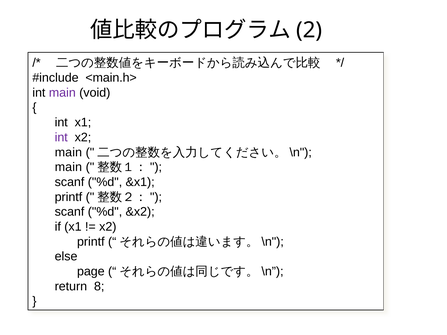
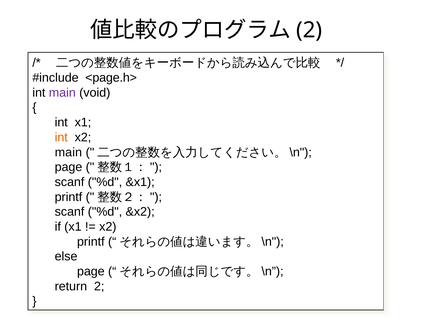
<main.h>: <main.h> -> <page.h>
int at (61, 137) colour: purple -> orange
main at (68, 167): main -> page
return 8: 8 -> 2
